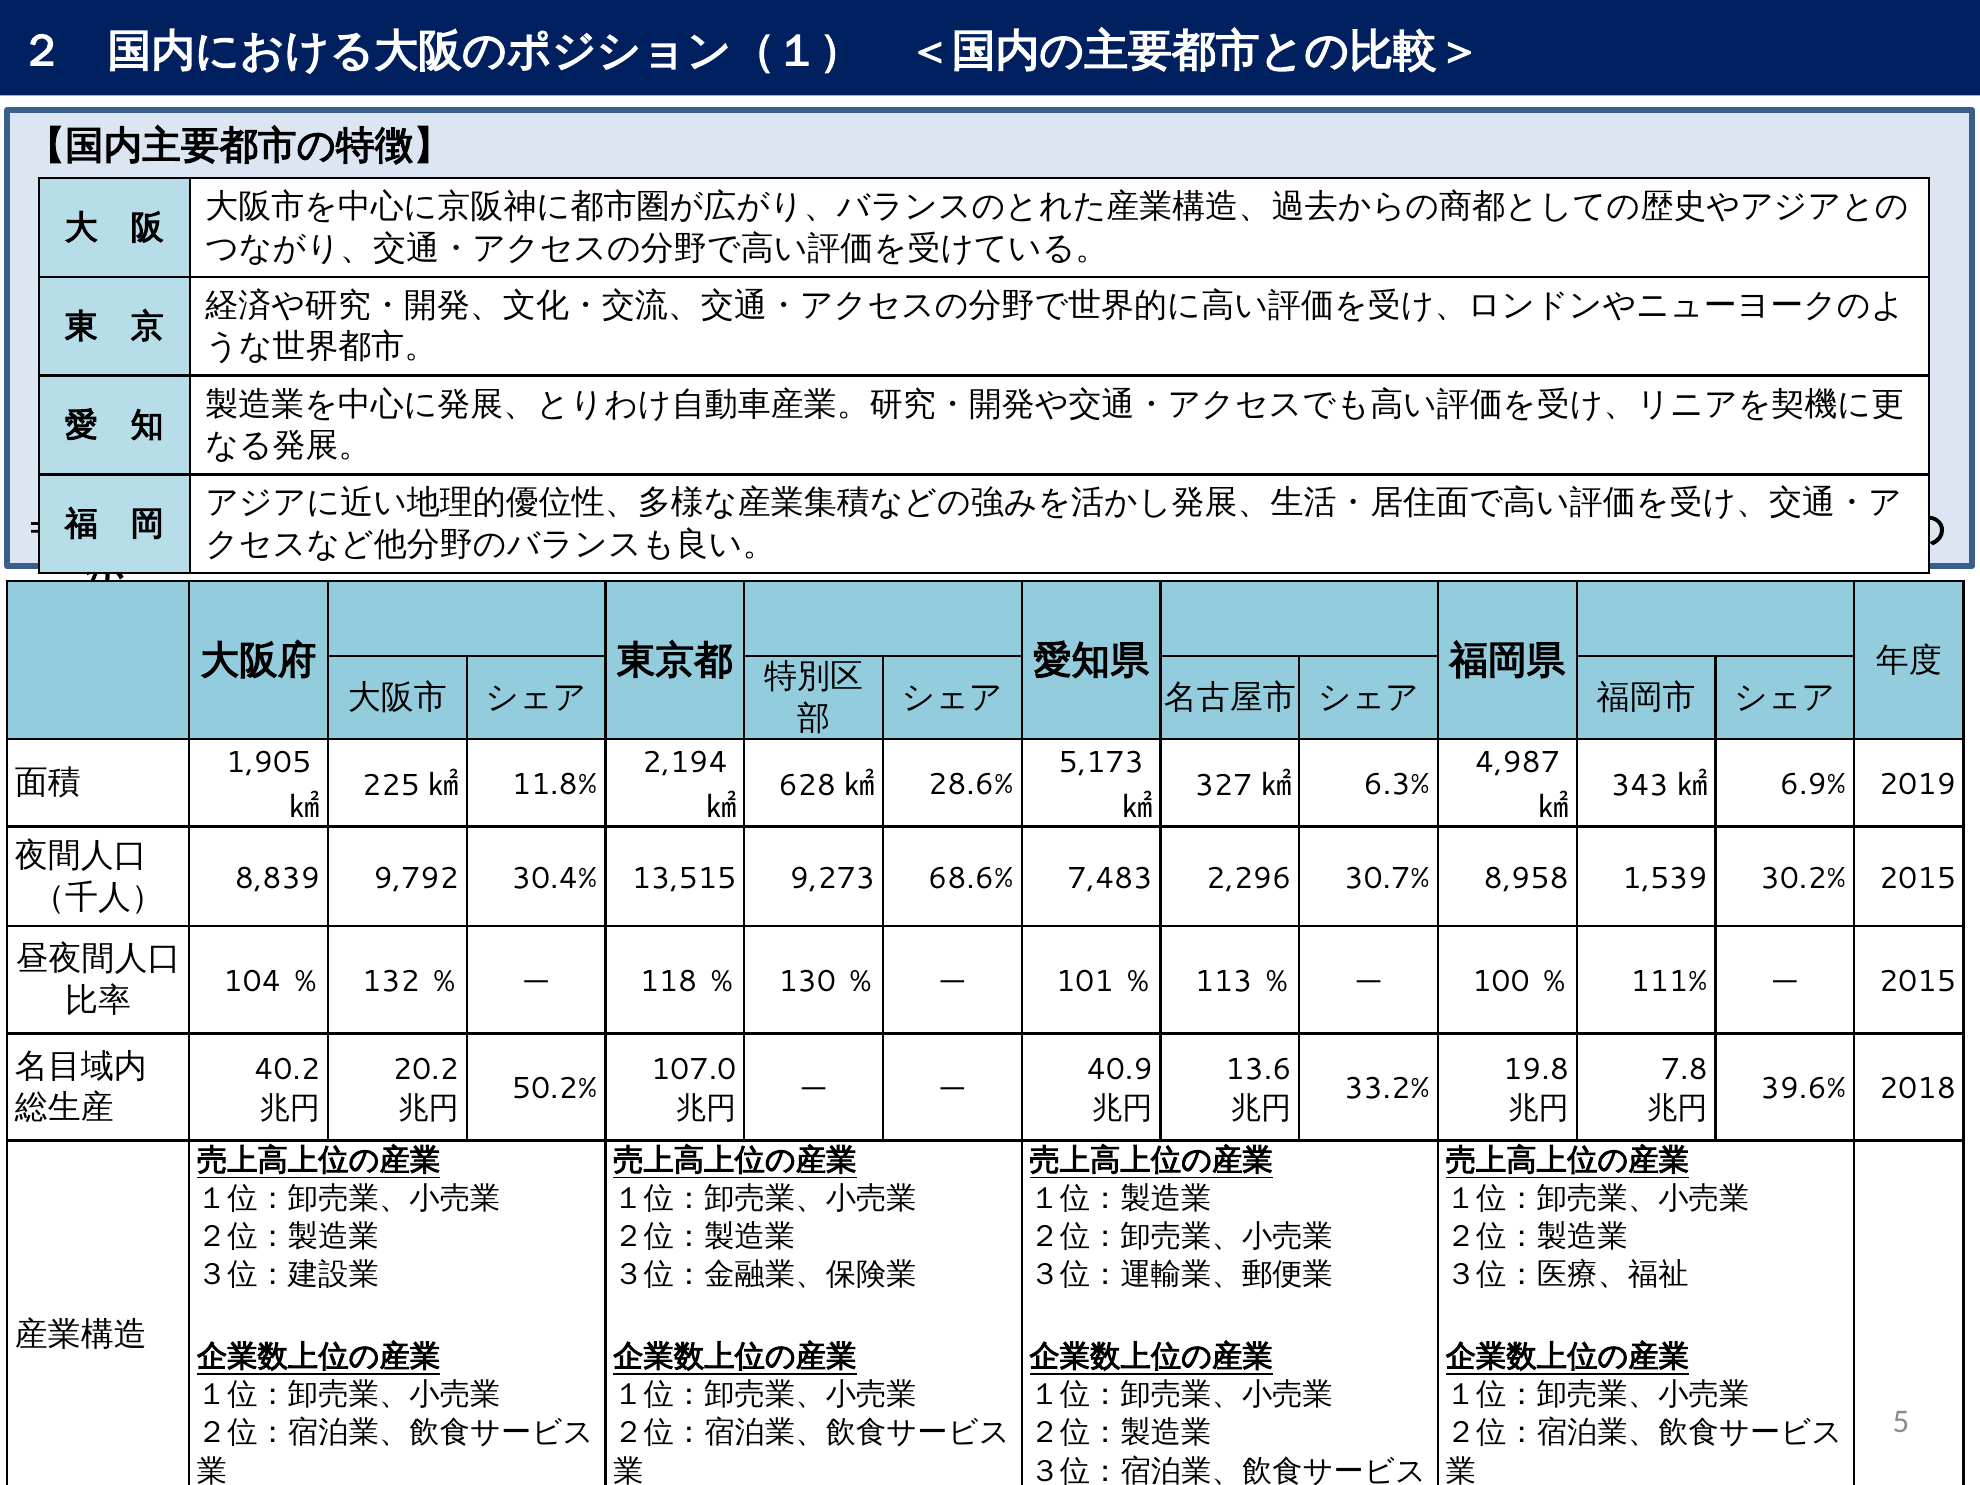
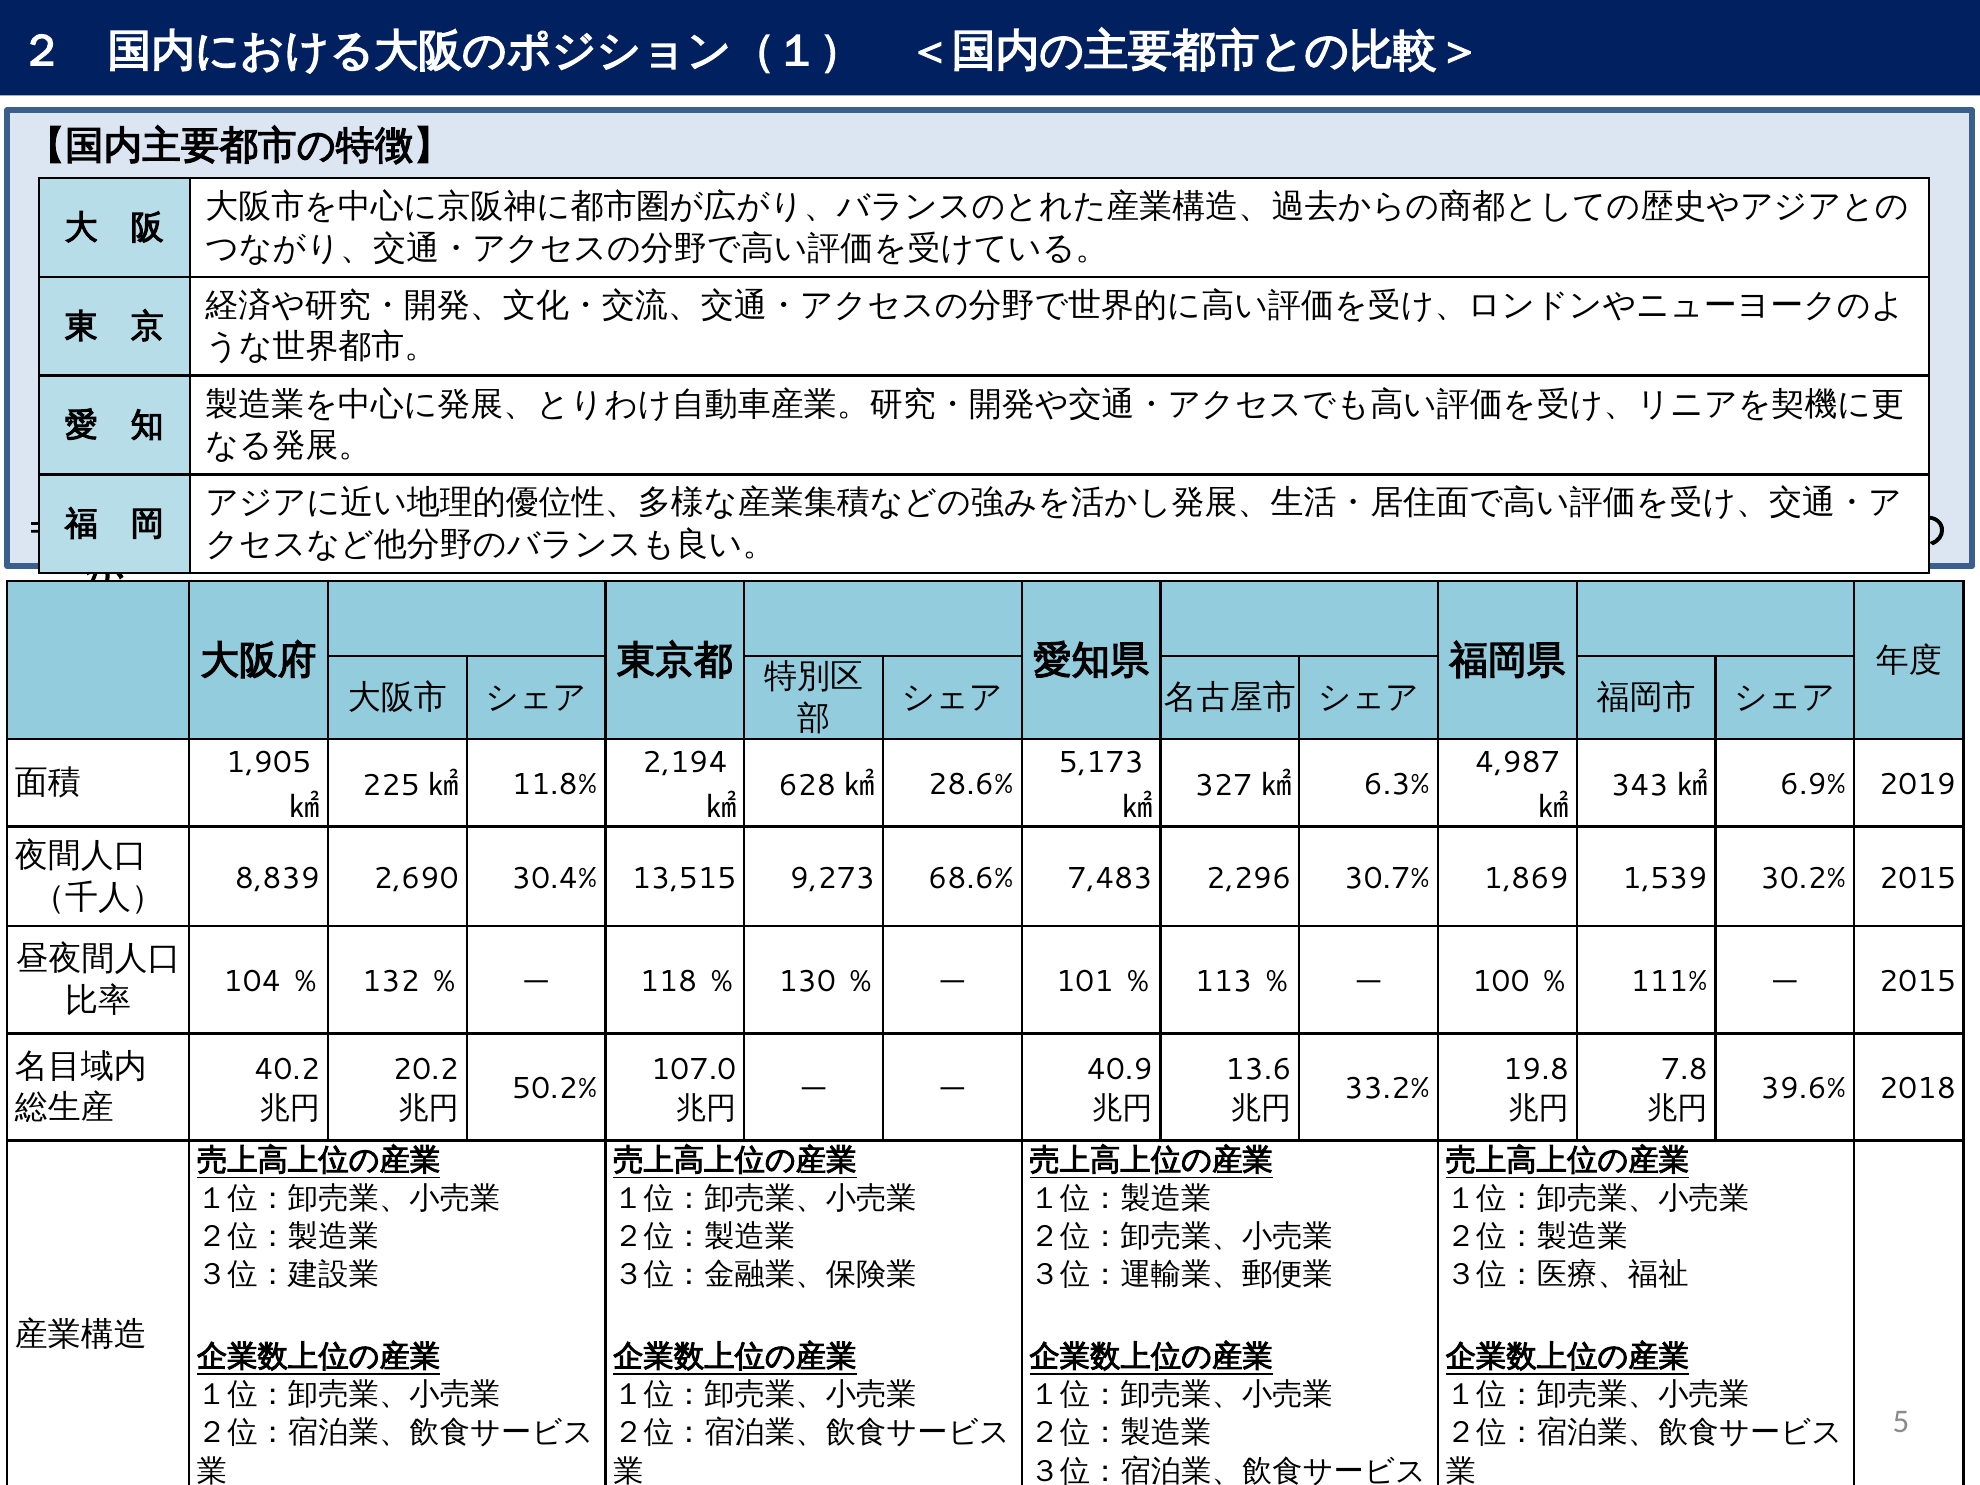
9,792: 9,792 -> 2,690
8,958: 8,958 -> 1,869
